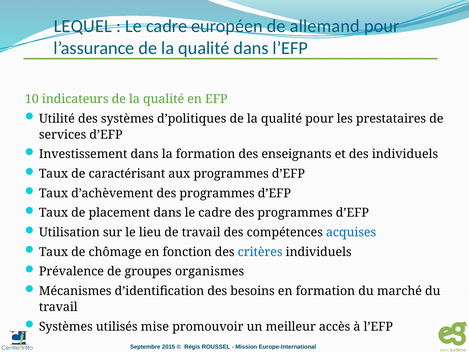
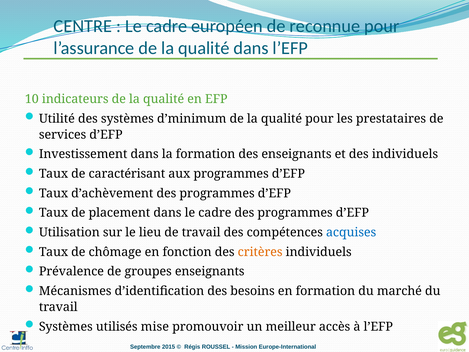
LEQUEL: LEQUEL -> CENTRE
allemand: allemand -> reconnue
d’politiques: d’politiques -> d’minimum
critères colour: blue -> orange
groupes organismes: organismes -> enseignants
